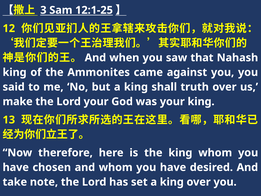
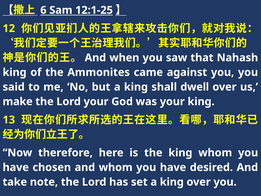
3: 3 -> 6
truth: truth -> dwell
